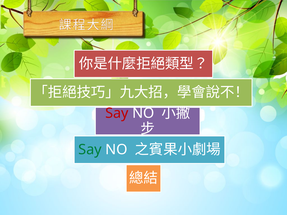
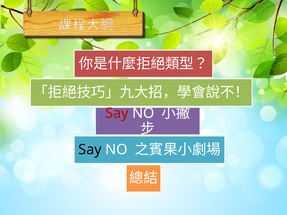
Say at (90, 150) colour: green -> black
